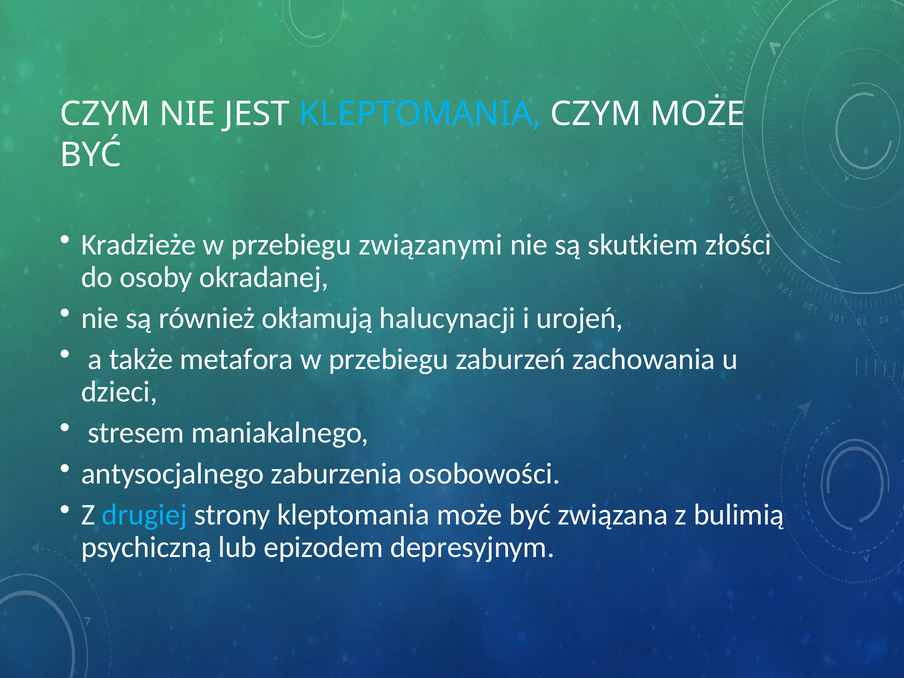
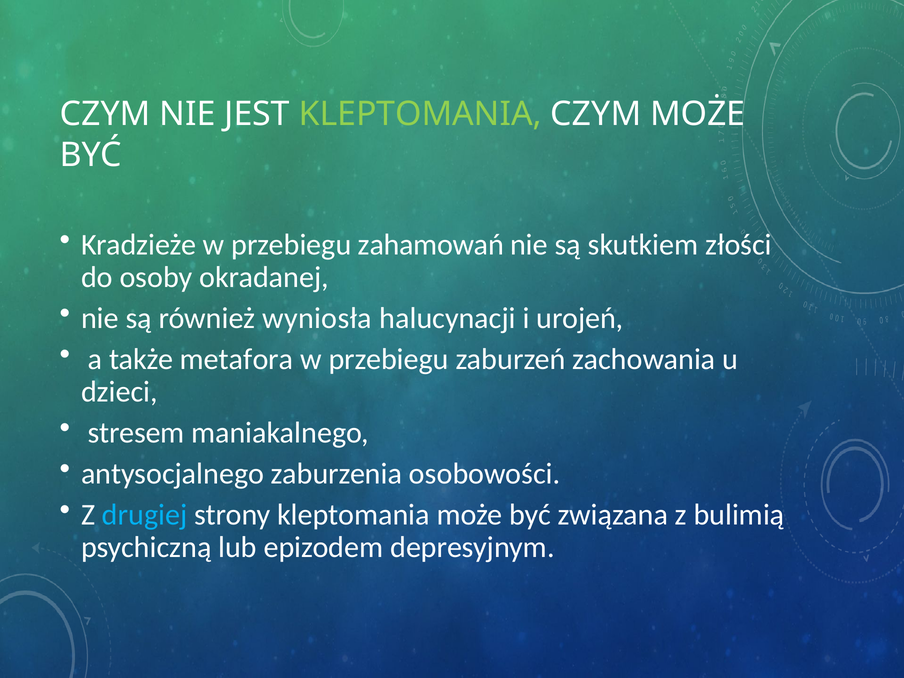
KLEPTOMANIA at (420, 114) colour: light blue -> light green
związanymi: związanymi -> zahamowań
okłamują: okłamują -> wyniosła
